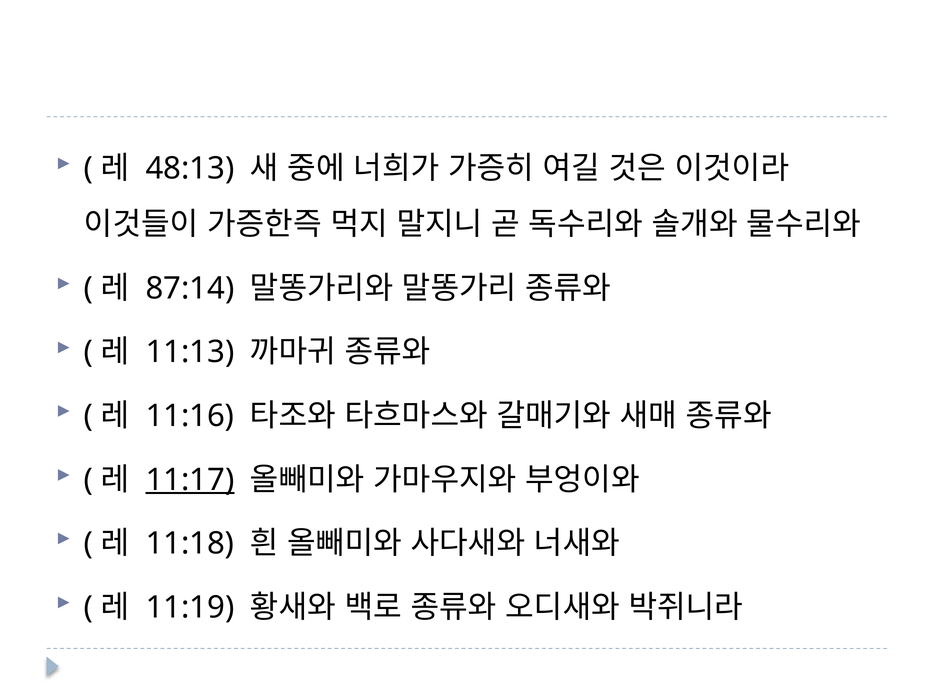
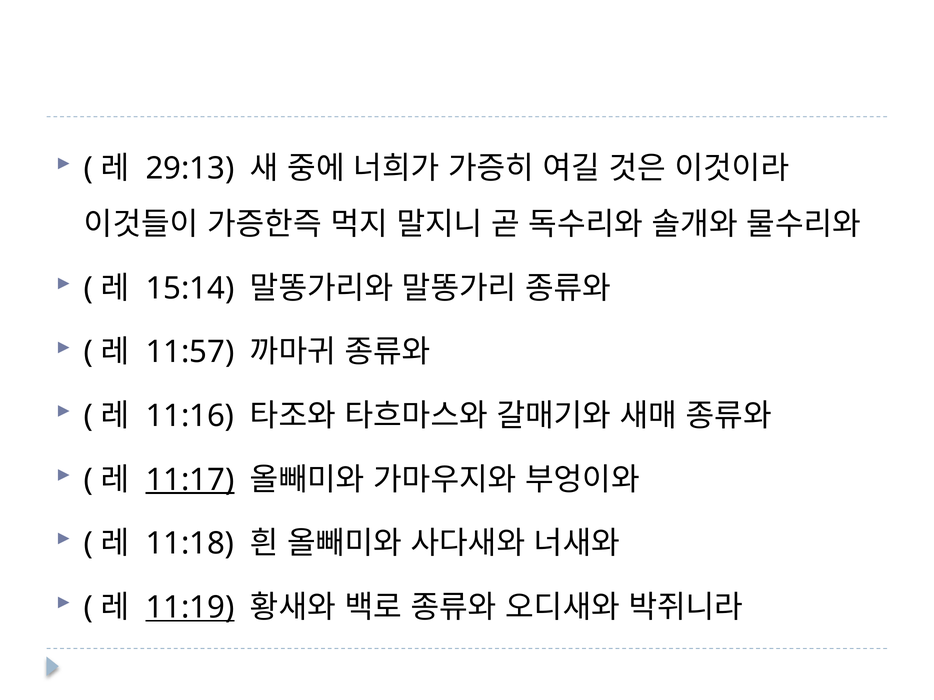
48:13: 48:13 -> 29:13
87:14: 87:14 -> 15:14
11:13: 11:13 -> 11:57
11:19 underline: none -> present
